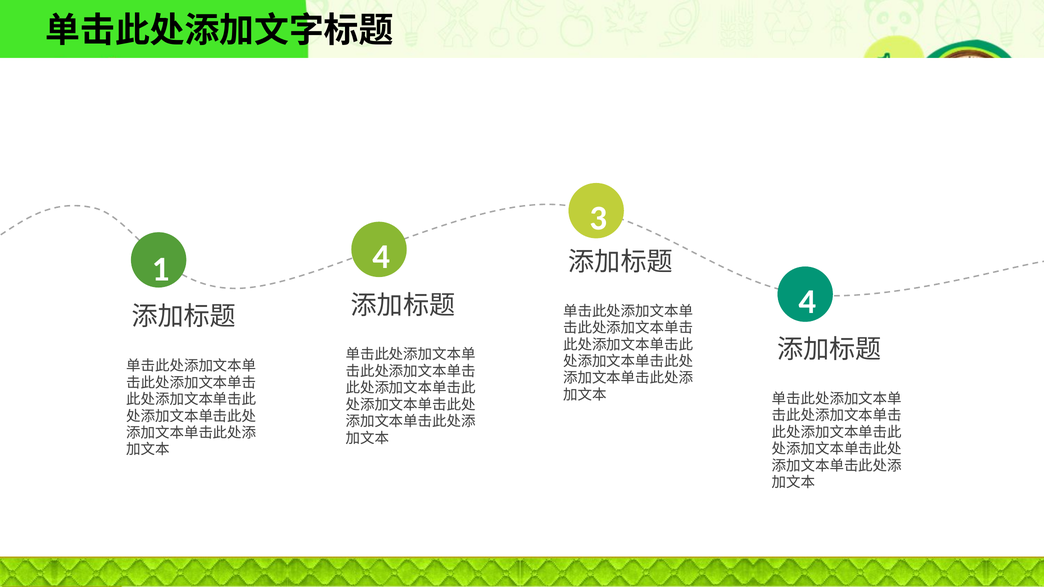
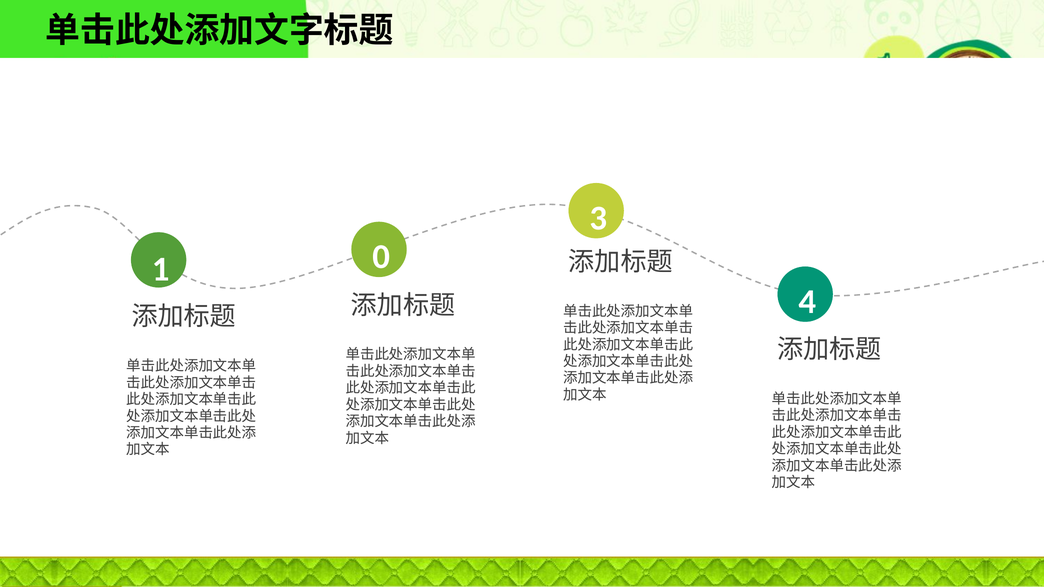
1 4: 4 -> 0
